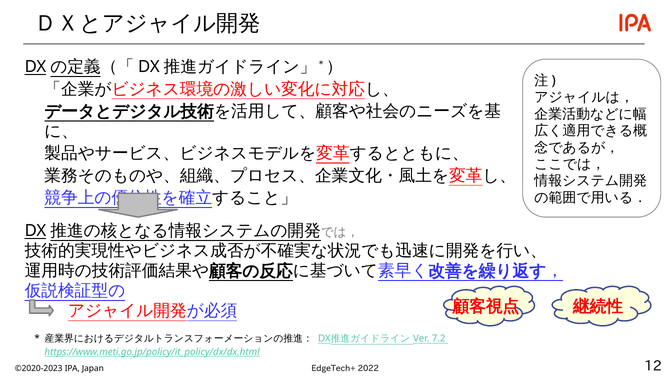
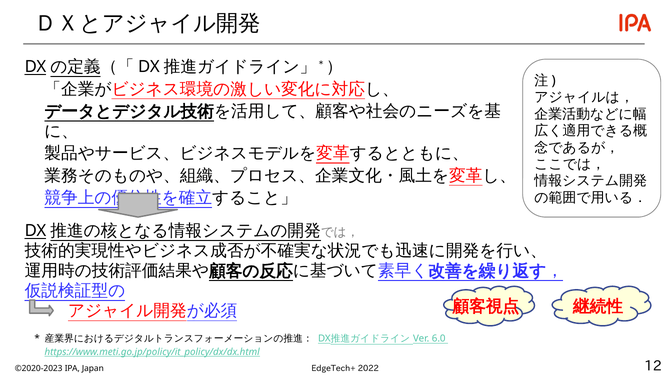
7.2: 7.2 -> 6.0
